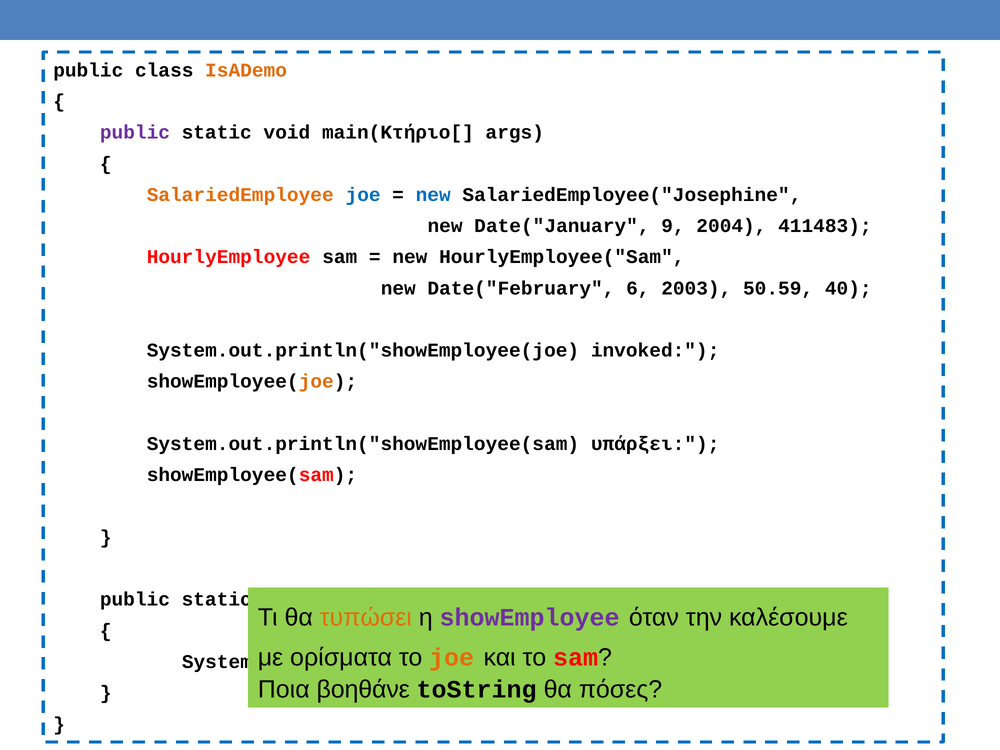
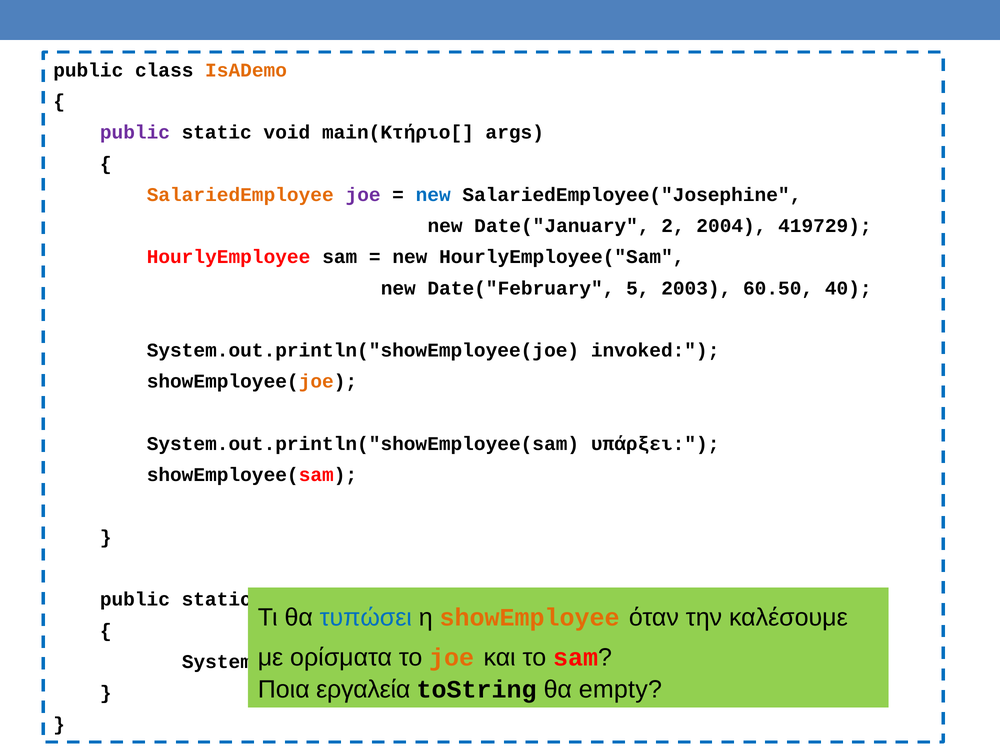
joe at (363, 195) colour: blue -> purple
9: 9 -> 2
411483: 411483 -> 419729
6: 6 -> 5
50.59: 50.59 -> 60.50
τυπώσει colour: orange -> blue
showEmployee colour: purple -> orange
βοηθάνε: βοηθάνε -> εργαλεία
πόσες: πόσες -> empty
